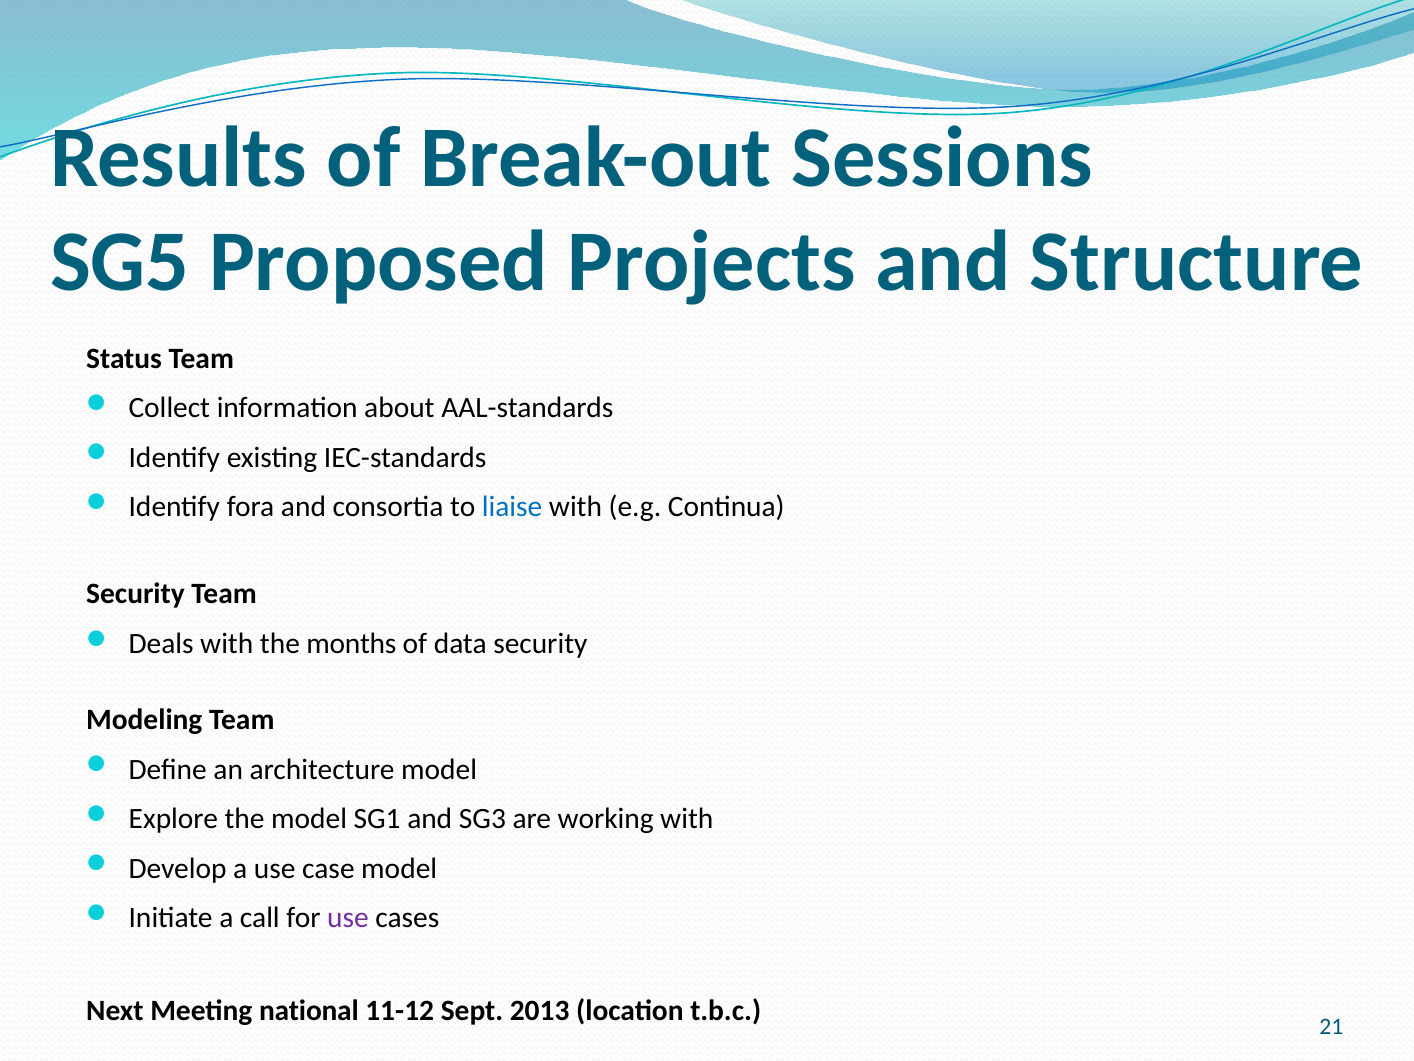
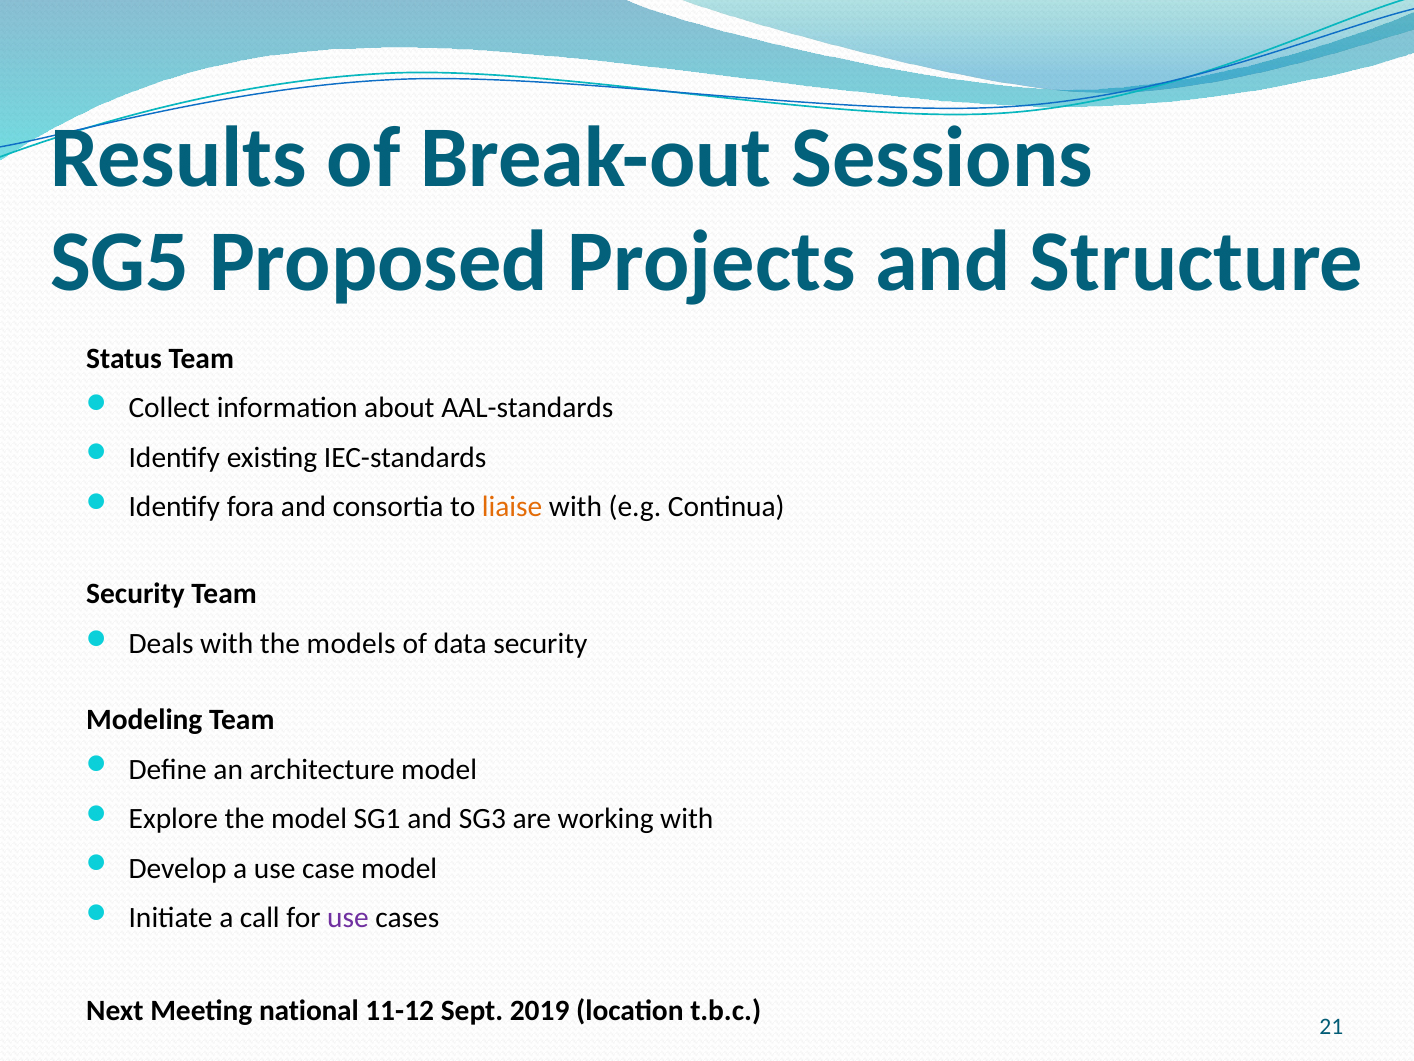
liaise colour: blue -> orange
months: months -> models
2013: 2013 -> 2019
